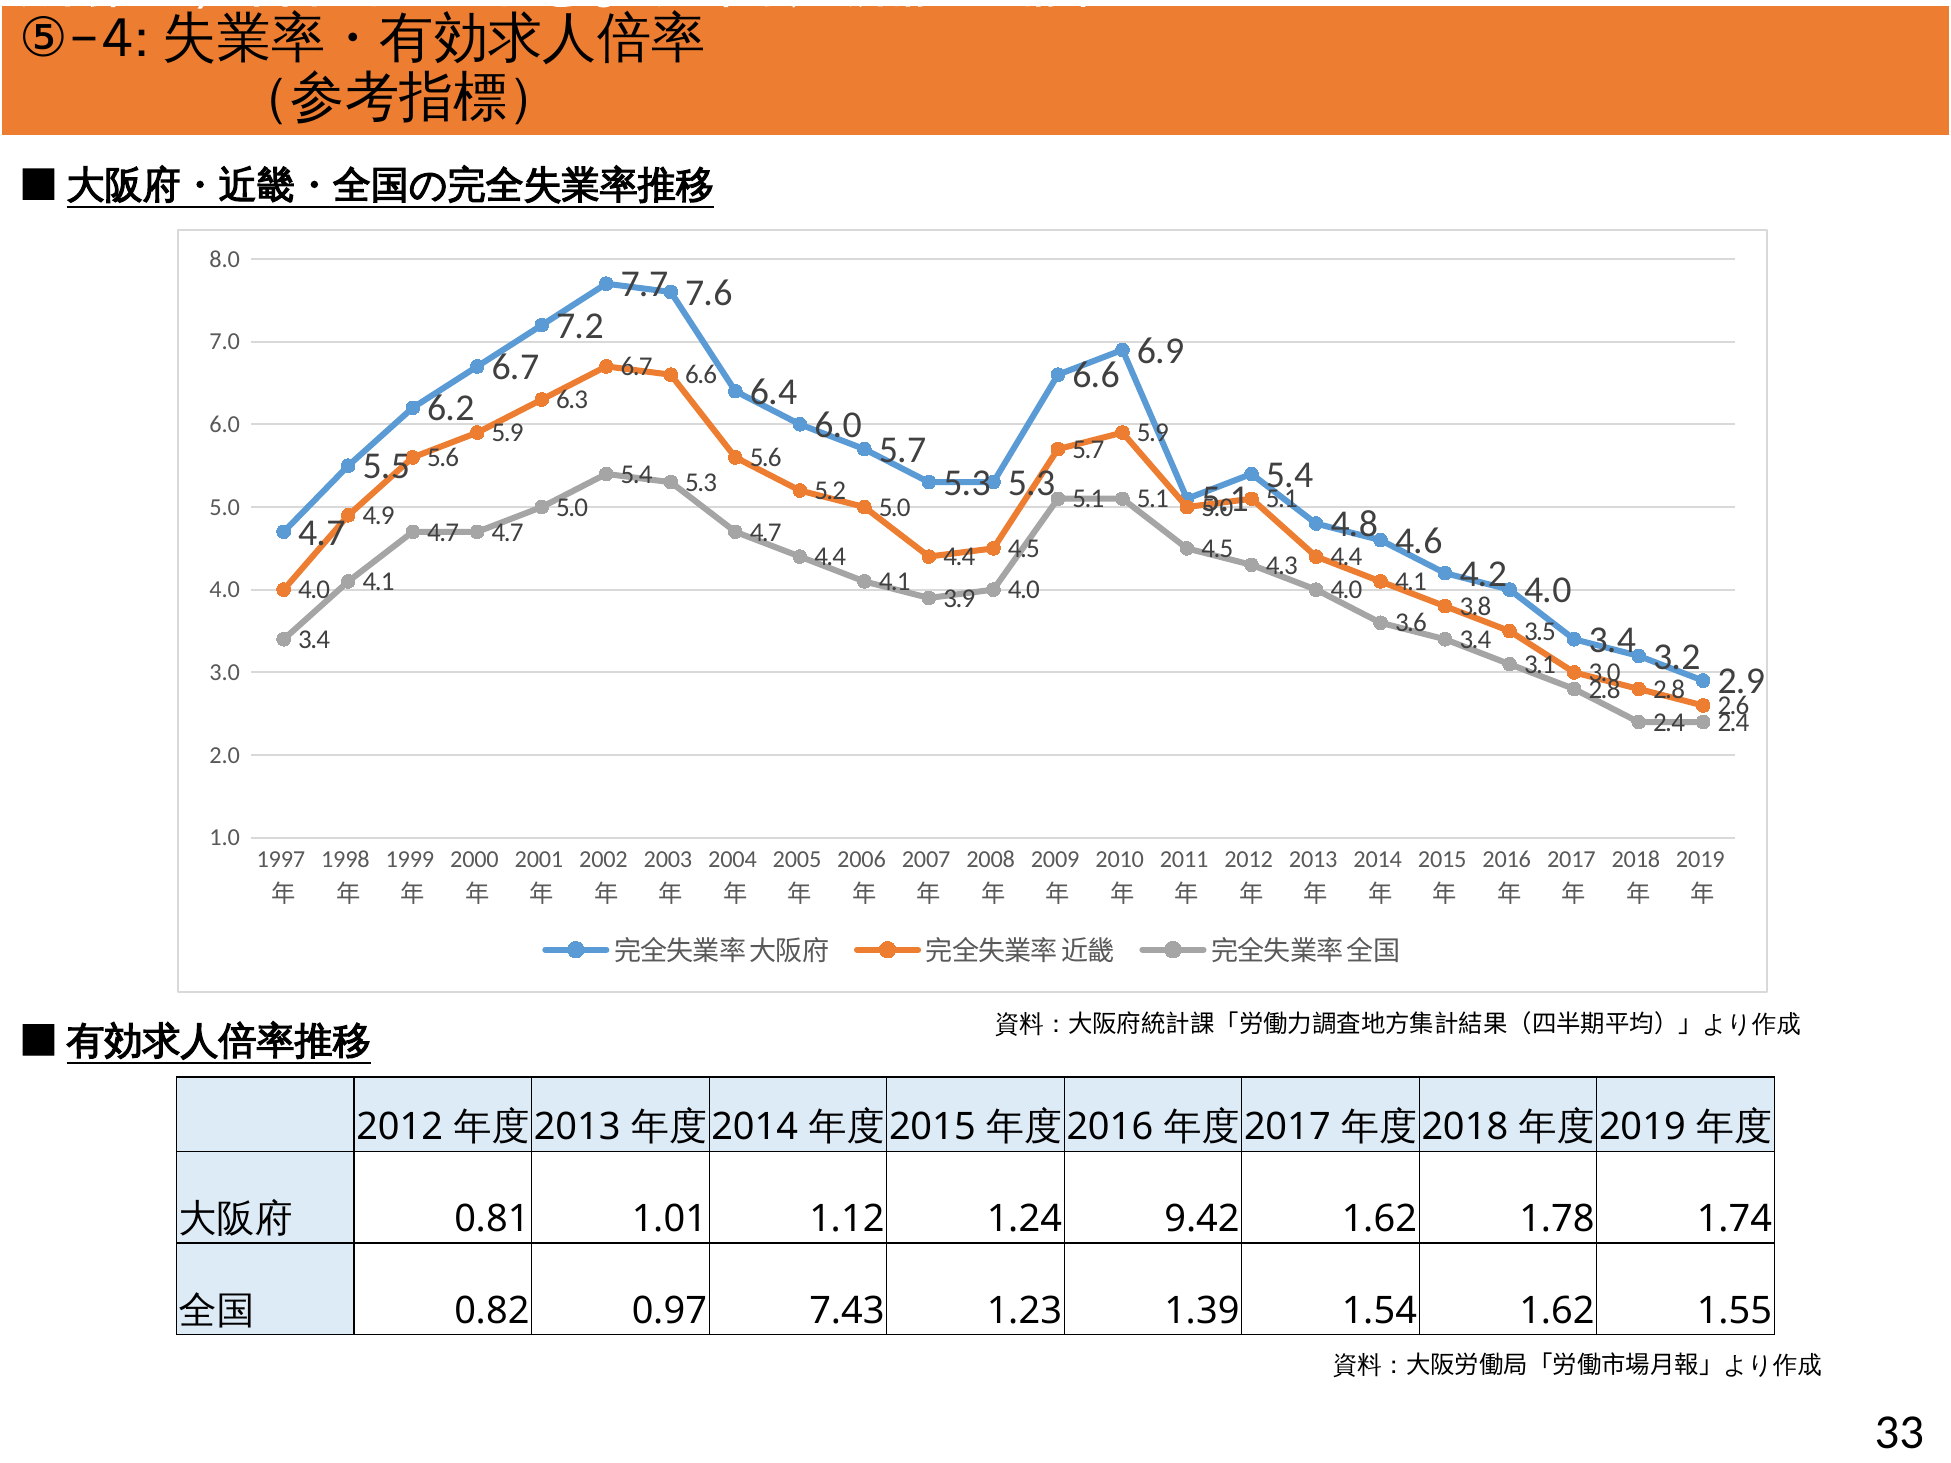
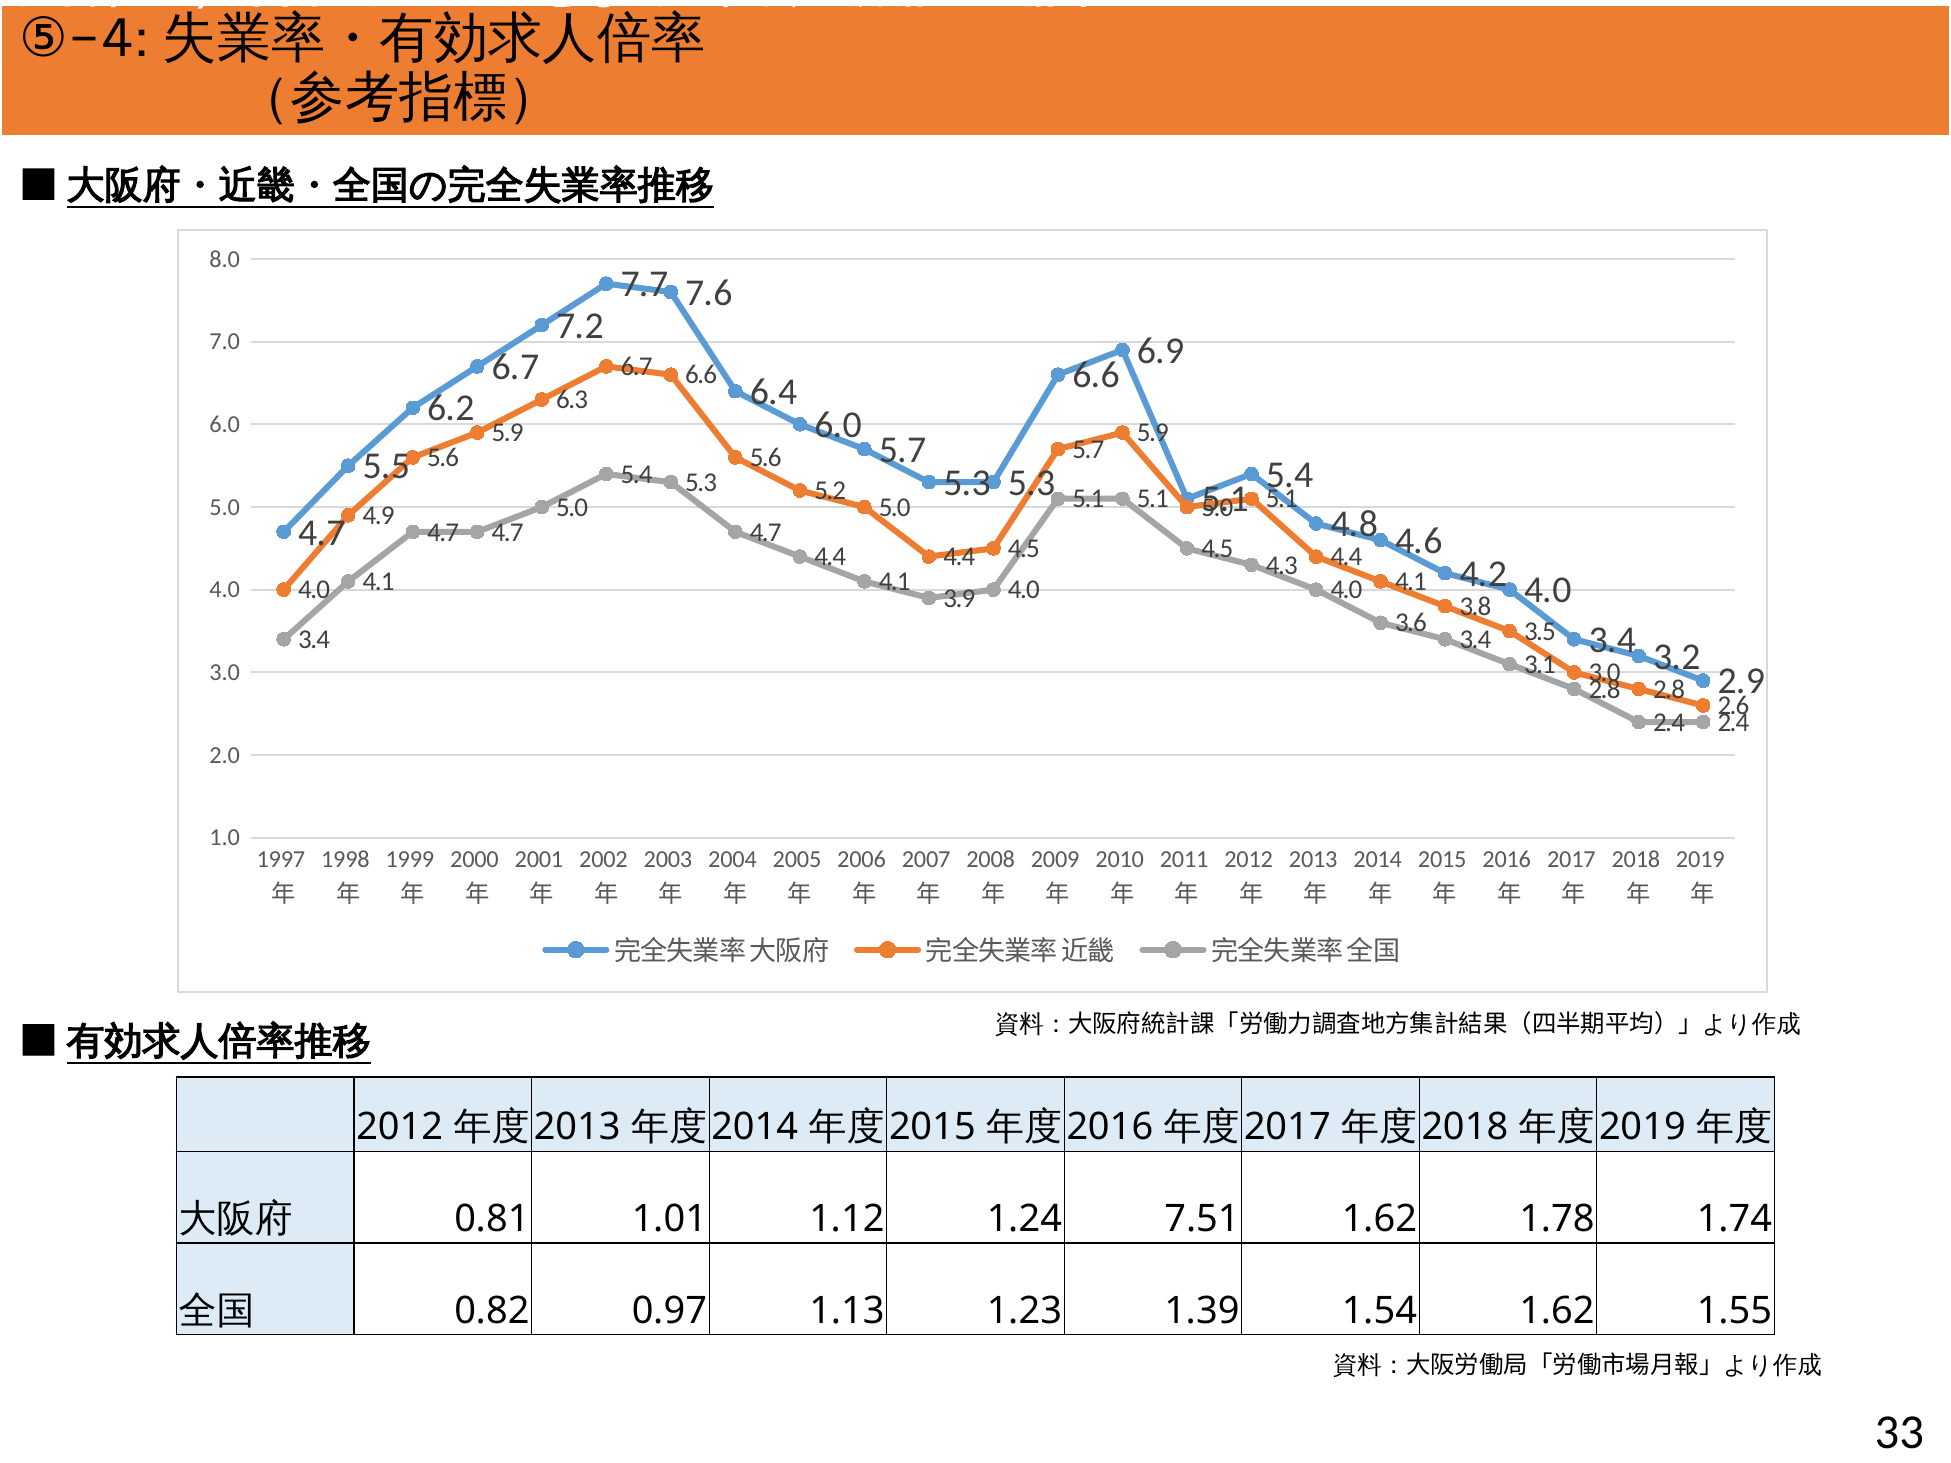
9.42: 9.42 -> 7.51
7.43: 7.43 -> 1.13
